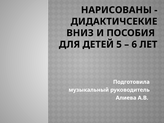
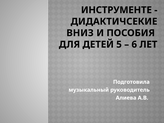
НАРИСОВАНЫ: НАРИСОВАНЫ -> ИНСТРУМЕНТЕ
